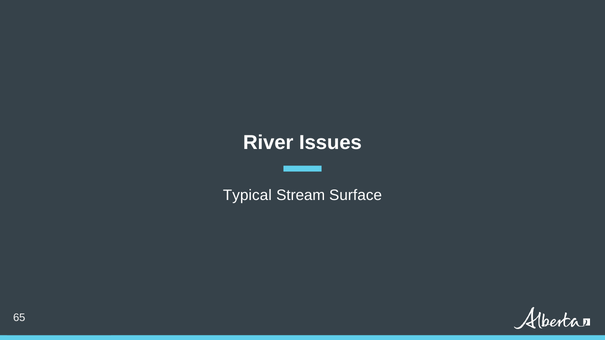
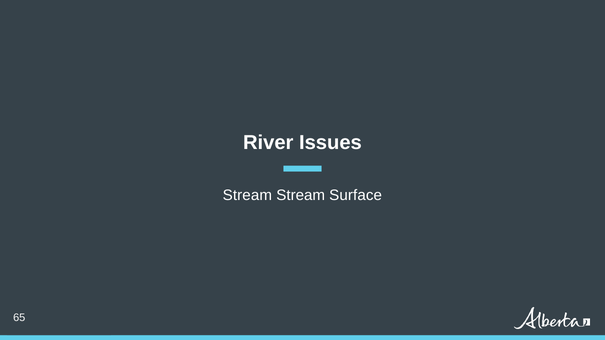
Typical at (247, 196): Typical -> Stream
